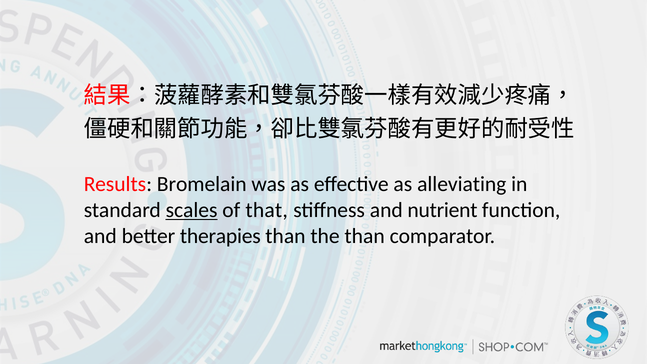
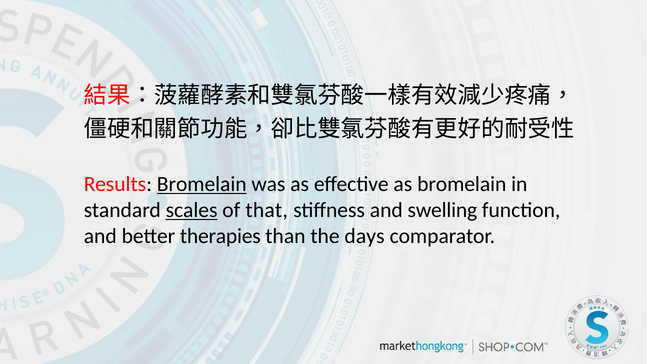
Bromelain at (202, 184) underline: none -> present
as alleviating: alleviating -> bromelain
nutrient: nutrient -> swelling
the than: than -> days
